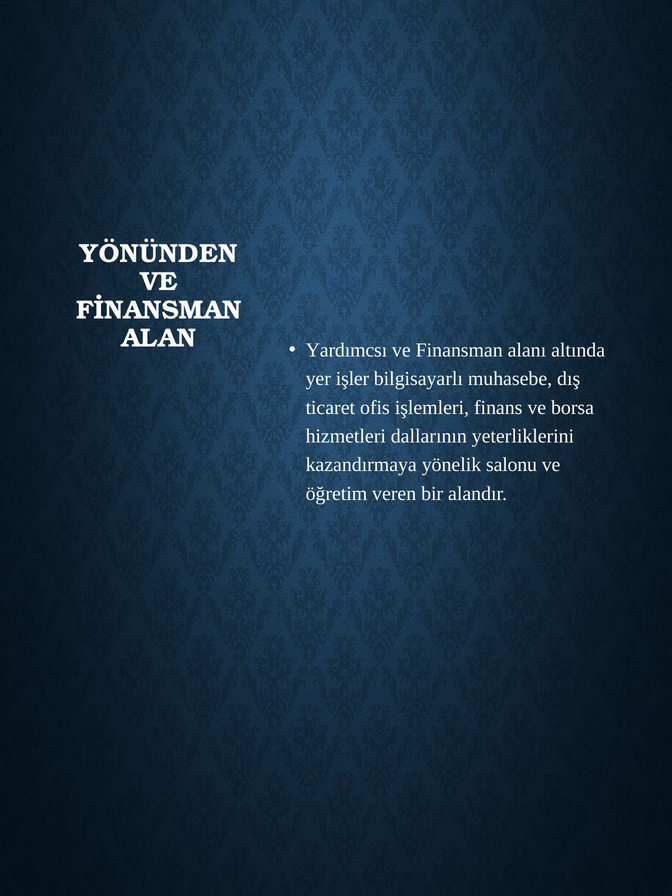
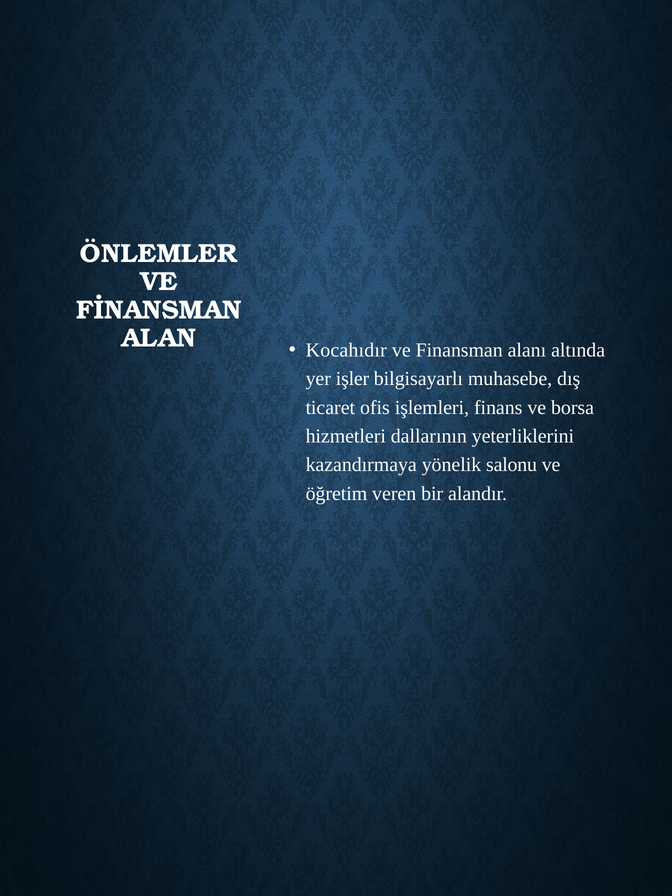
YÖNÜNDEN: YÖNÜNDEN -> ÖNLEMLER
Yardımcsı: Yardımcsı -> Kocahıdır
